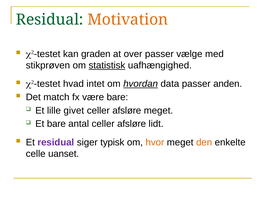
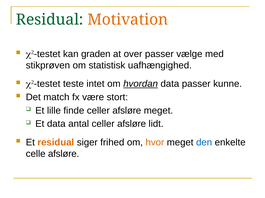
statistisk underline: present -> none
hvad: hvad -> teste
anden: anden -> kunne
være bare: bare -> stort
givet: givet -> finde
Et bare: bare -> data
residual at (56, 143) colour: purple -> orange
typisk: typisk -> frihed
den colour: orange -> blue
celle uanset: uanset -> afsløre
